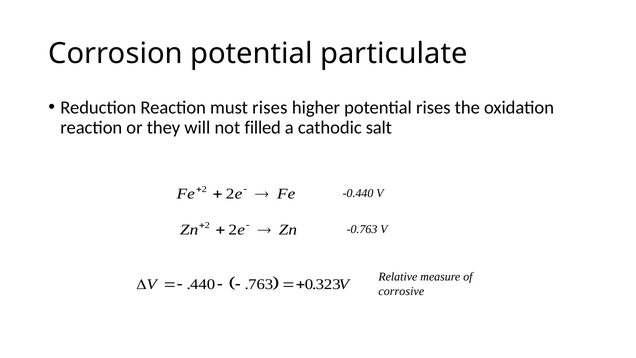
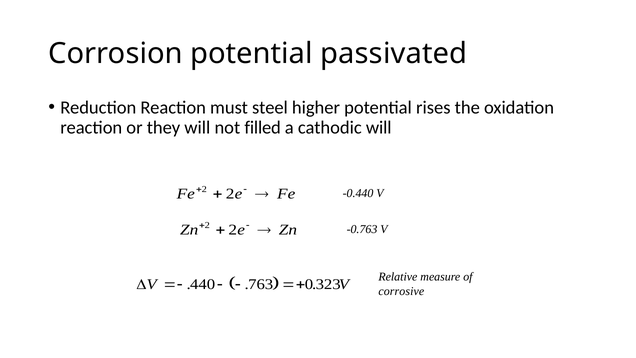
particulate: particulate -> passivated
must rises: rises -> steel
cathodic salt: salt -> will
